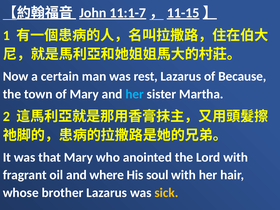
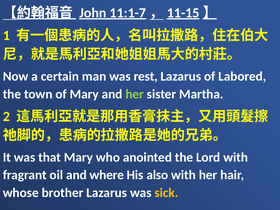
Because: Because -> Labored
her at (135, 94) colour: light blue -> light green
soul: soul -> also
